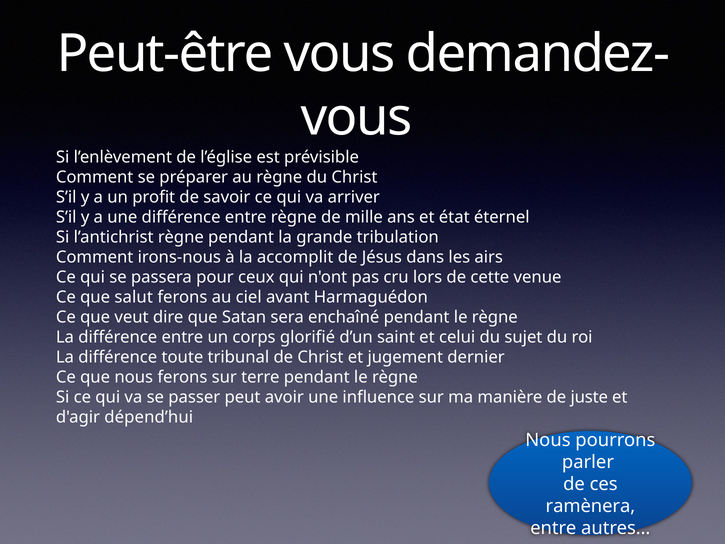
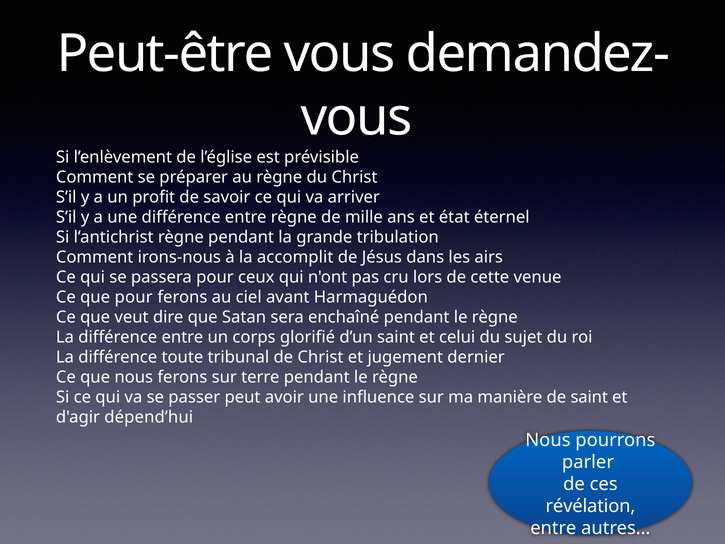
que salut: salut -> pour
de juste: juste -> saint
ramènera: ramènera -> révélation
